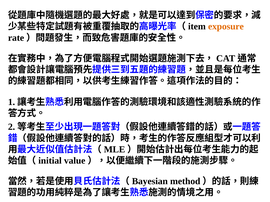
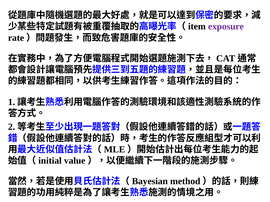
exposure colour: orange -> purple
